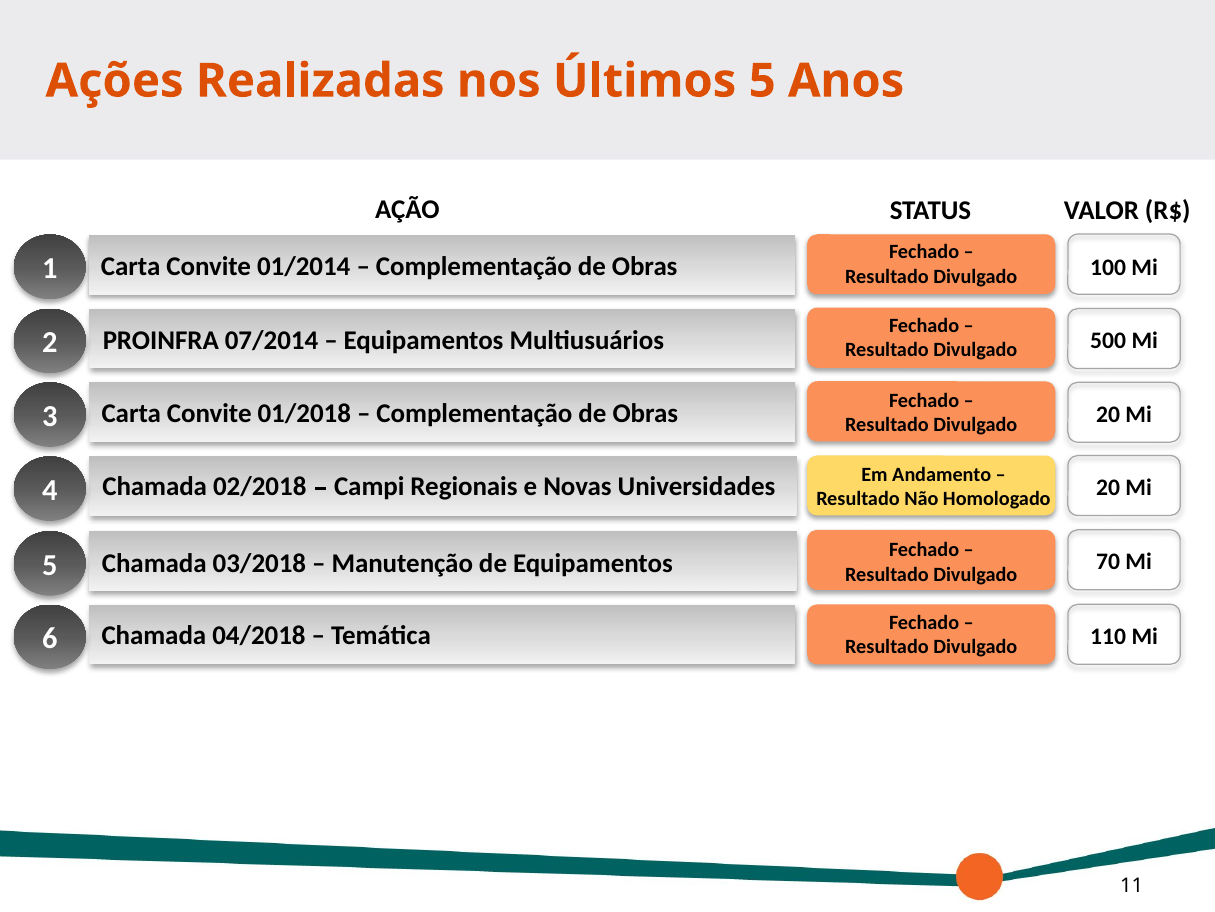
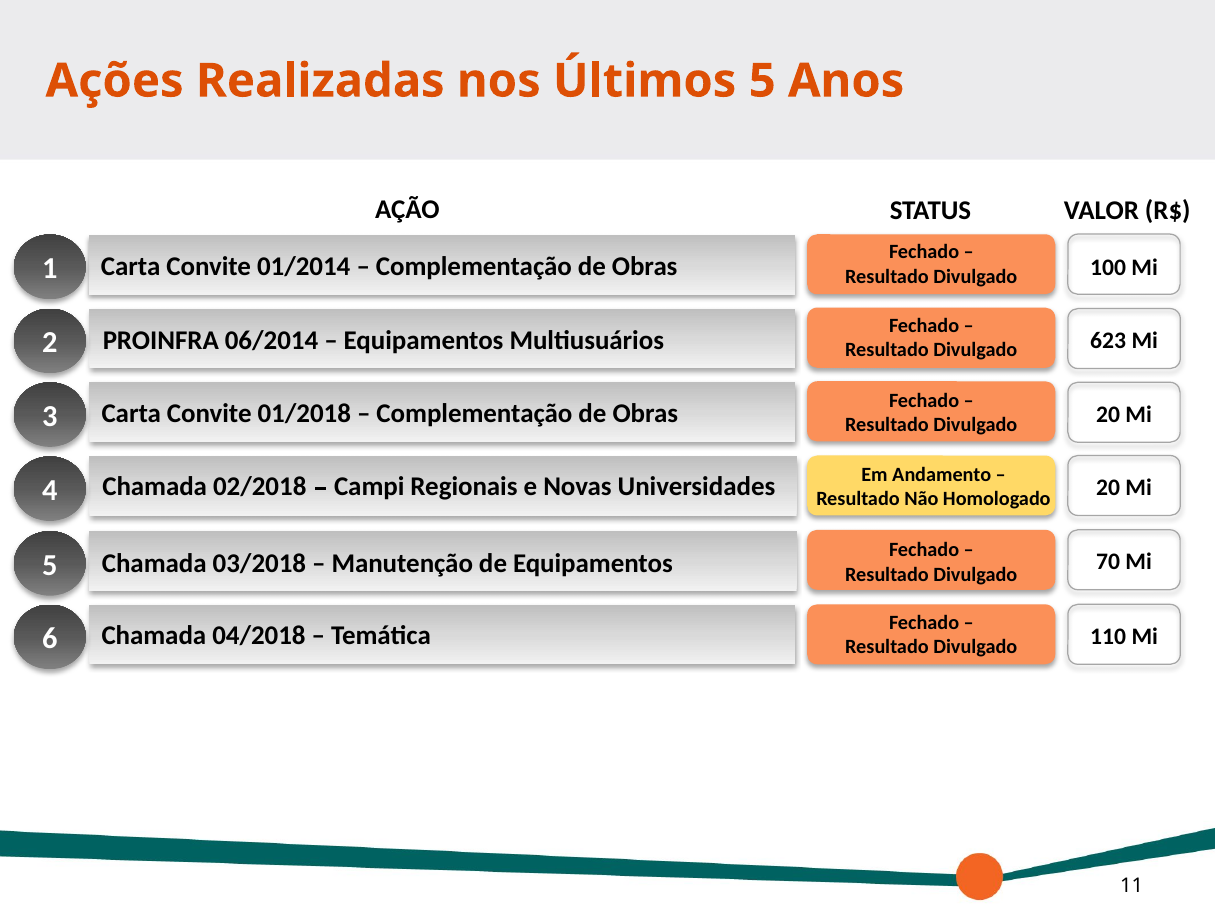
07/2014: 07/2014 -> 06/2014
500: 500 -> 623
